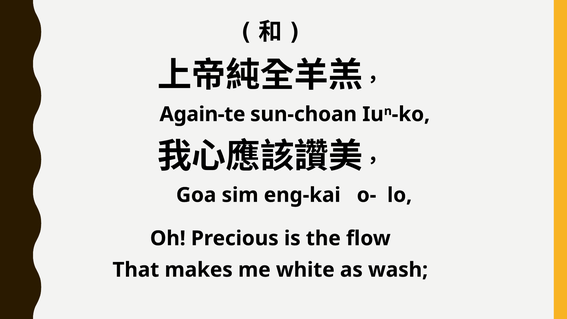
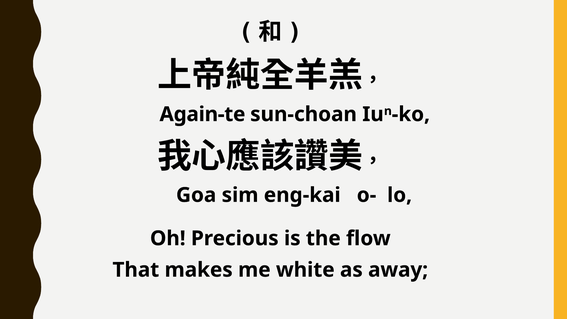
wash: wash -> away
